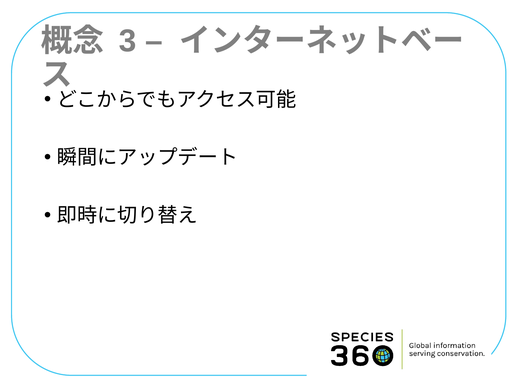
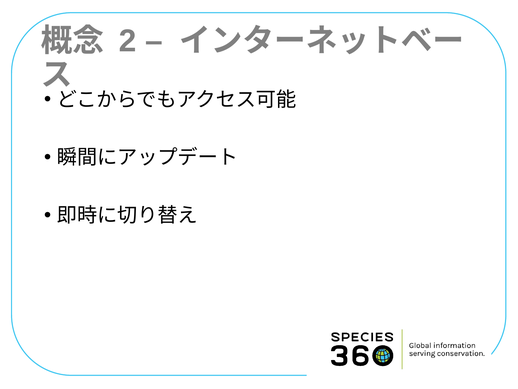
3: 3 -> 2
